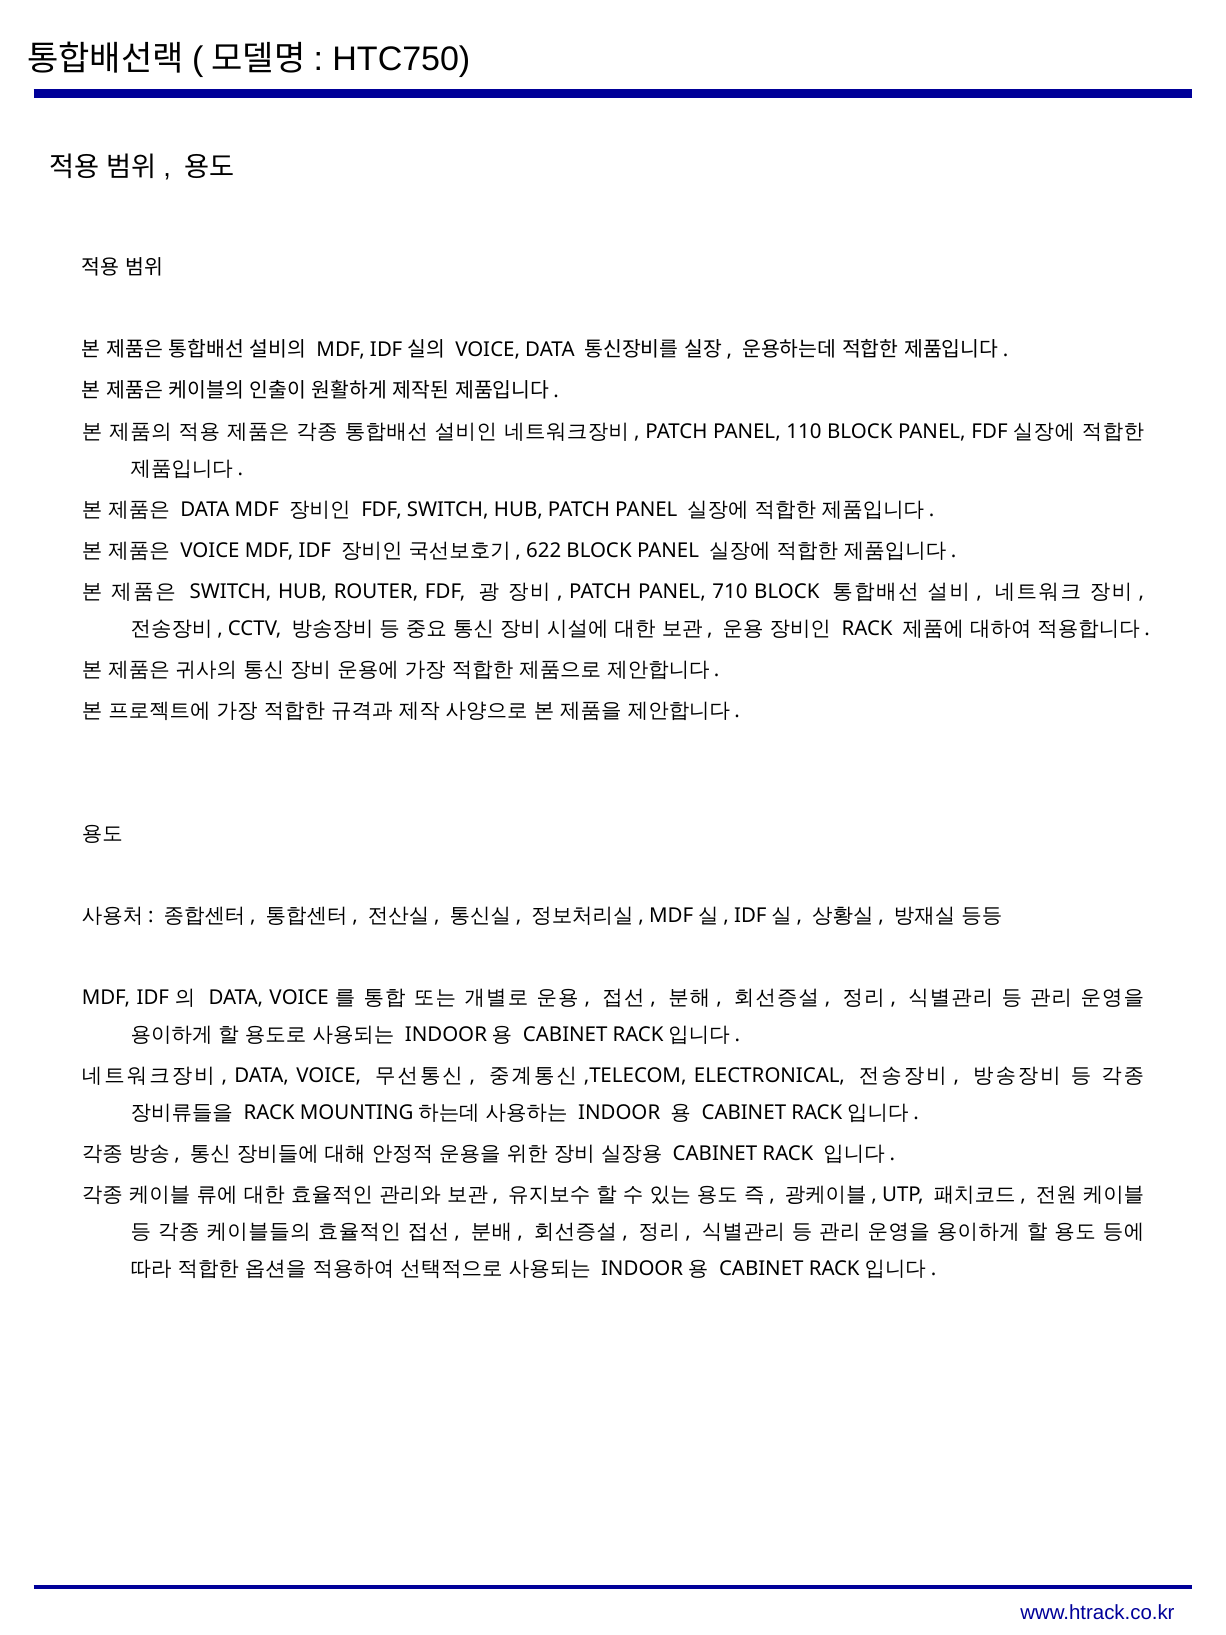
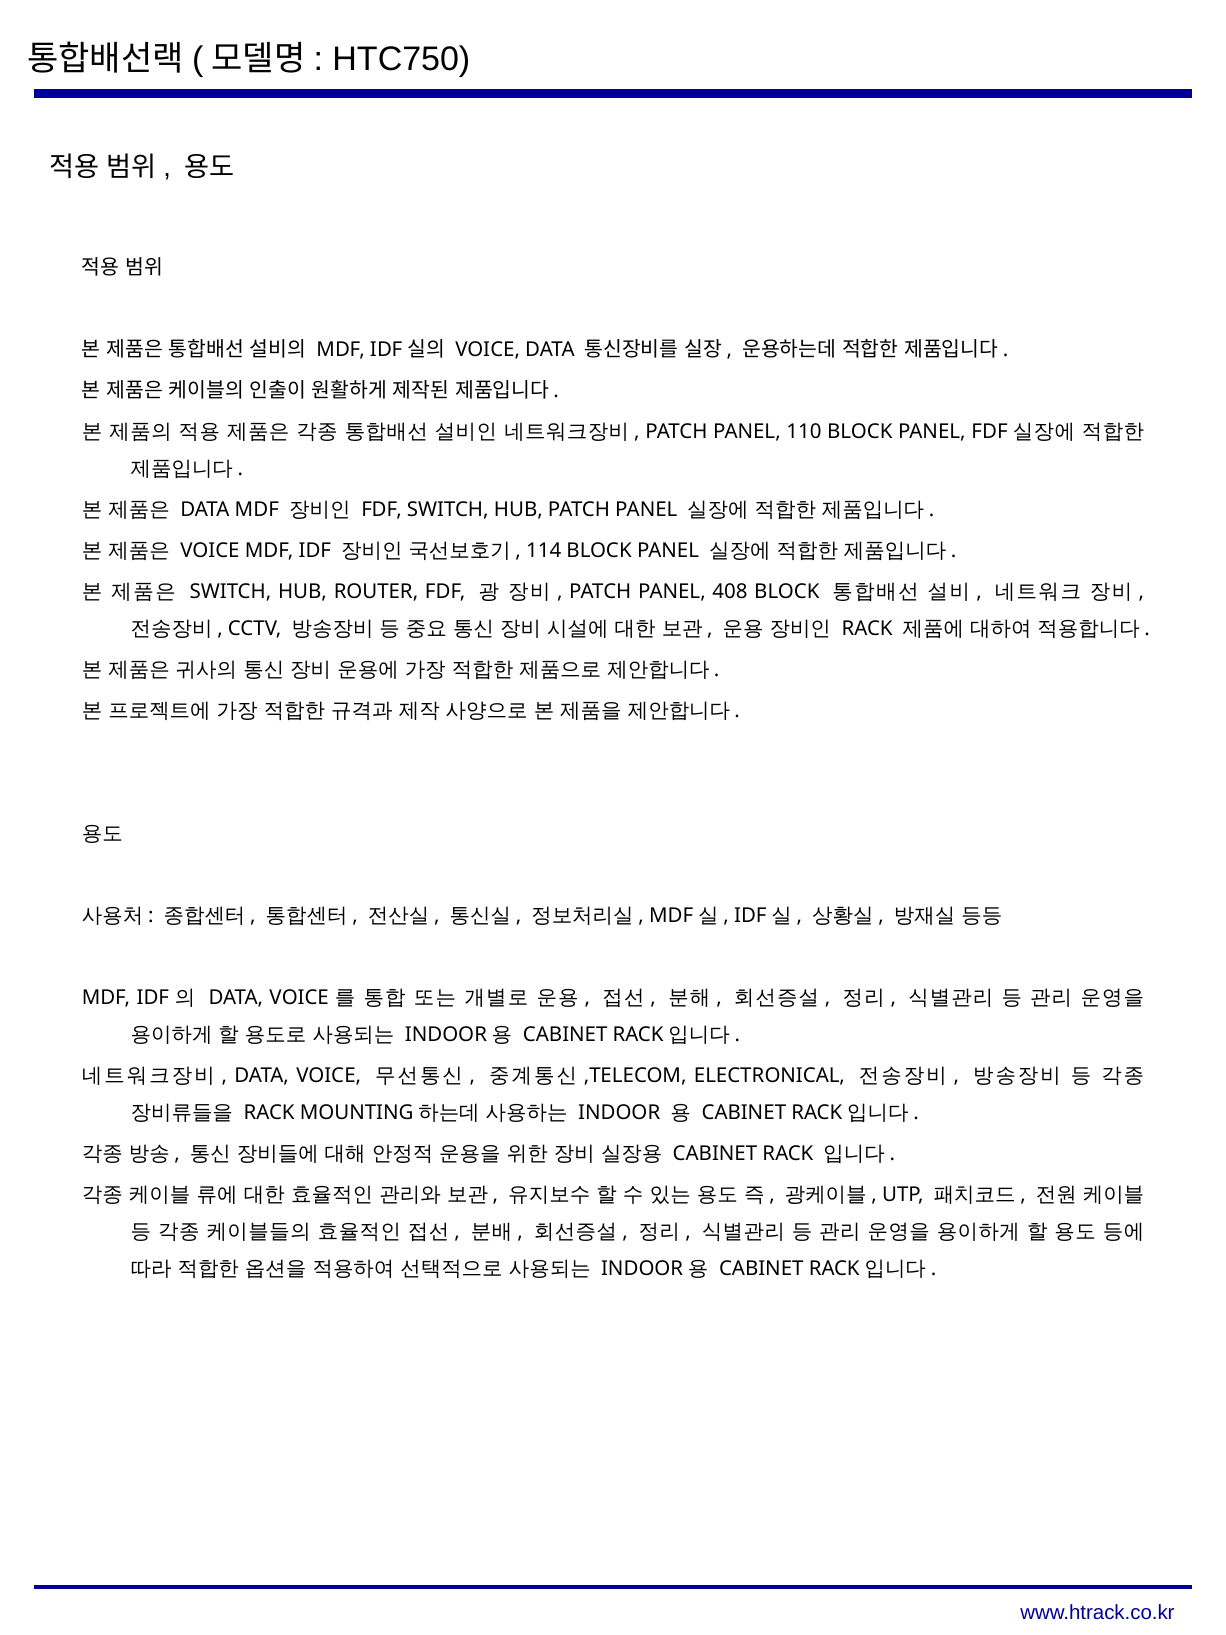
622: 622 -> 114
710: 710 -> 408
